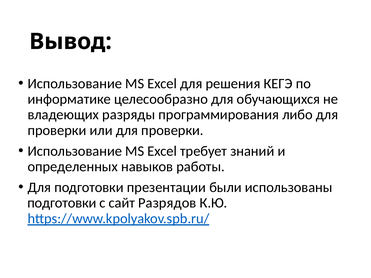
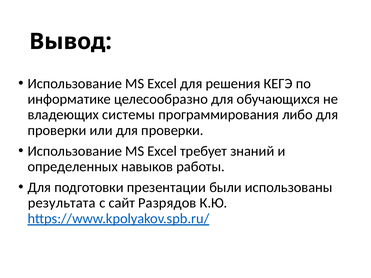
разряды: разряды -> системы
подготовки at (62, 203): подготовки -> результата
